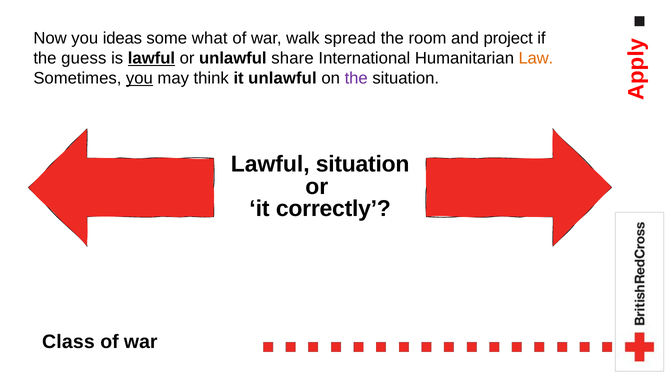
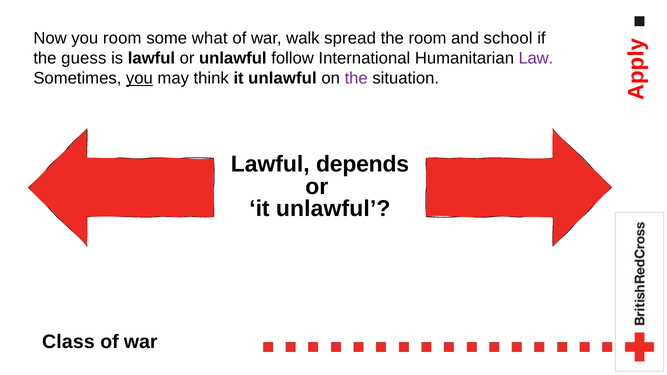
you ideas: ideas -> room
project: project -> school
lawful at (151, 58) underline: present -> none
share: share -> follow
Law colour: orange -> purple
Lawful situation: situation -> depends
correctly at (333, 209): correctly -> unlawful
